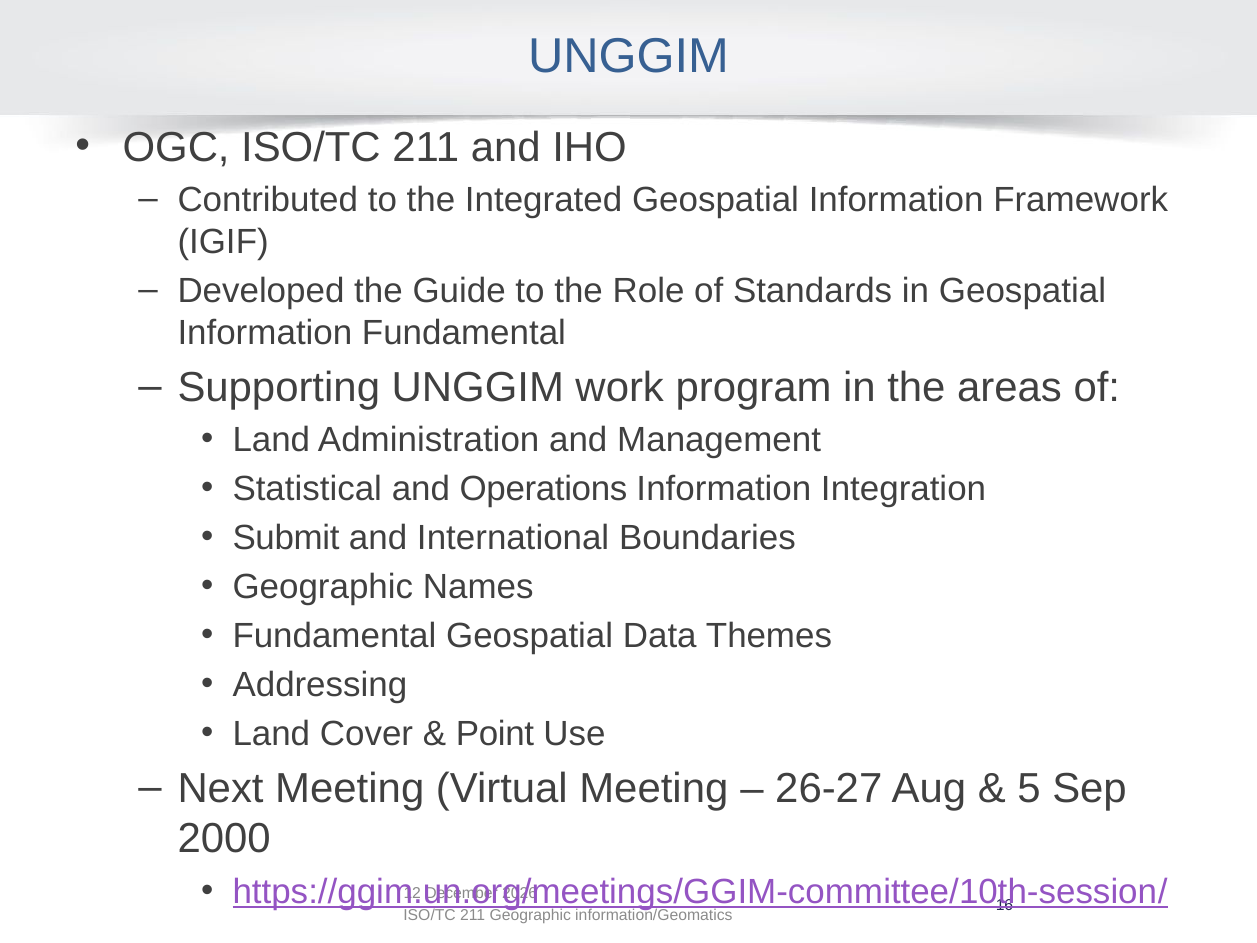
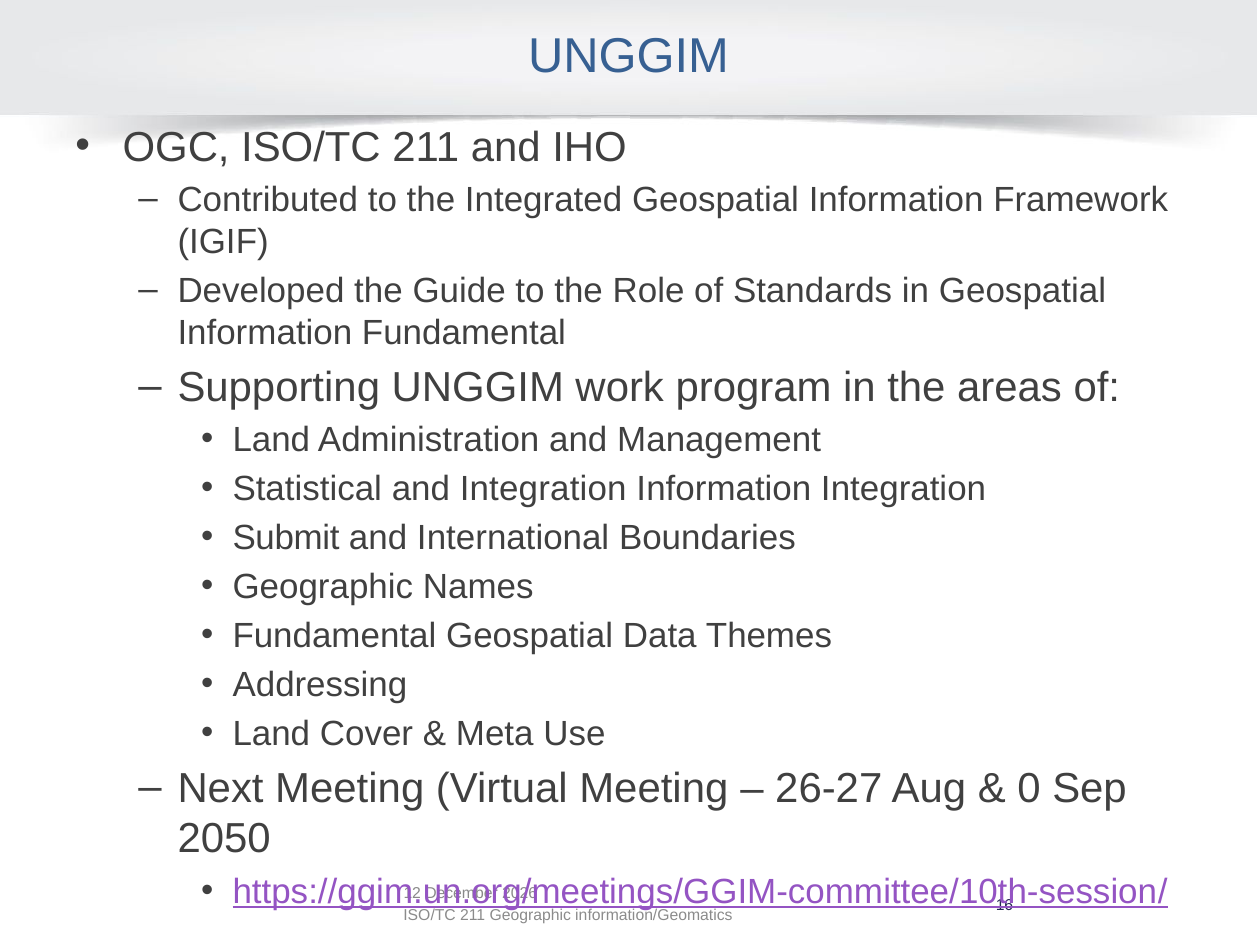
and Operations: Operations -> Integration
Point: Point -> Meta
5: 5 -> 0
2000: 2000 -> 2050
